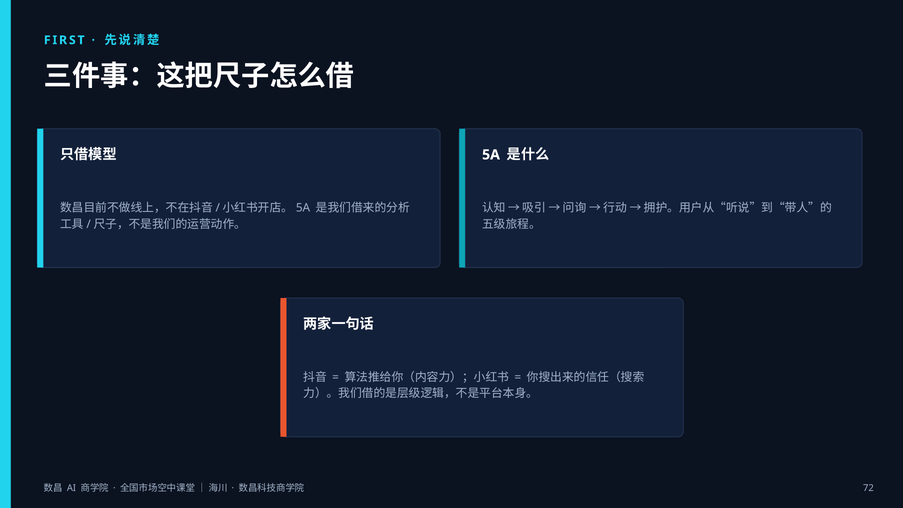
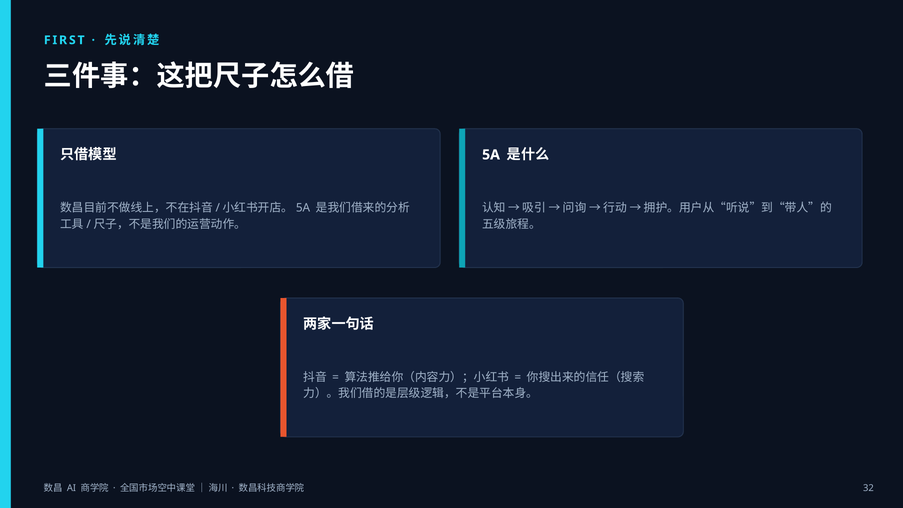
72: 72 -> 32
